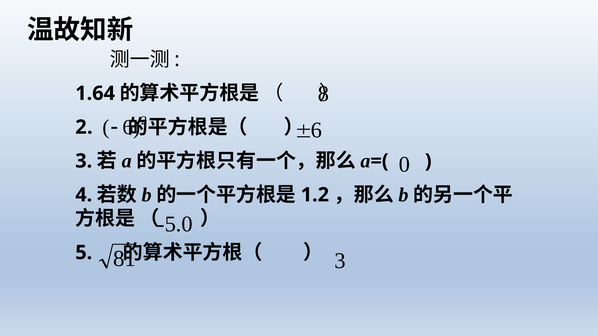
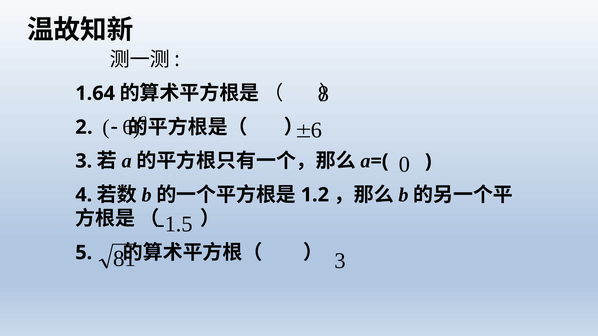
-5.0: -5.0 -> -1.5
